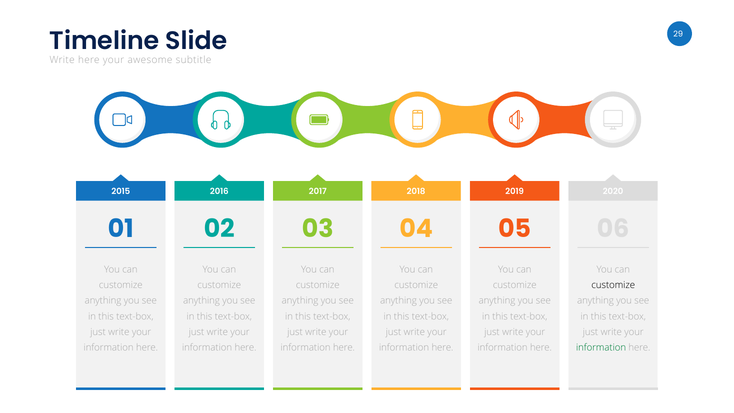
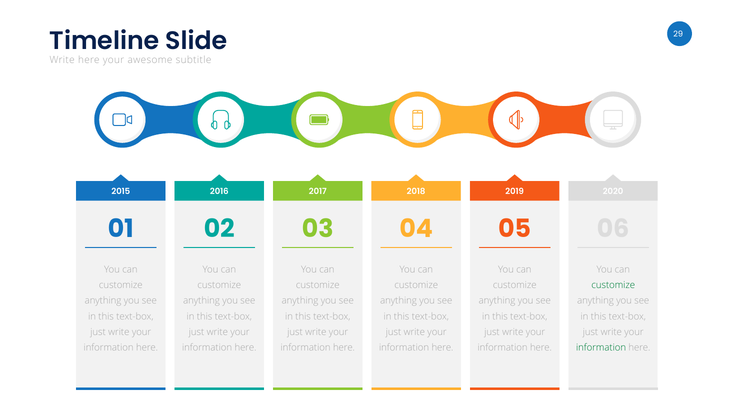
customize at (613, 285) colour: black -> green
